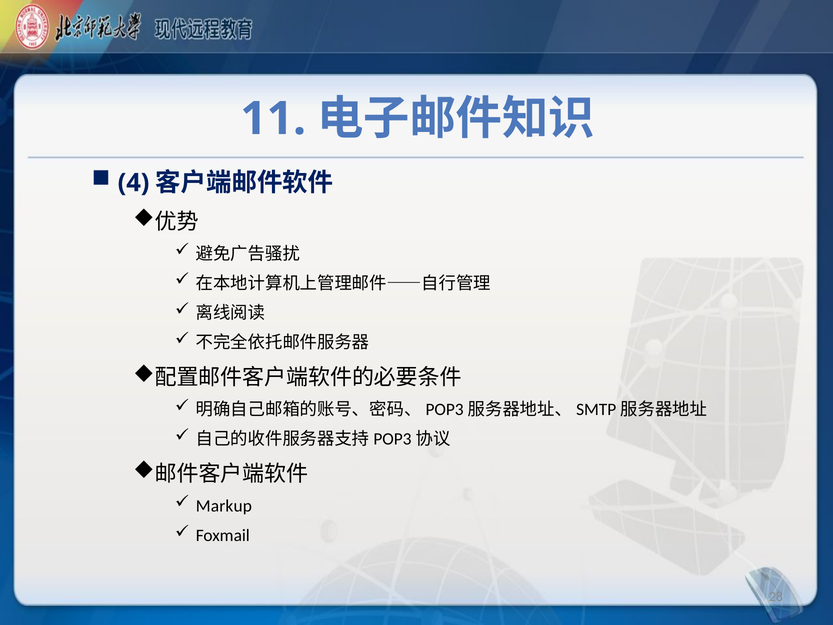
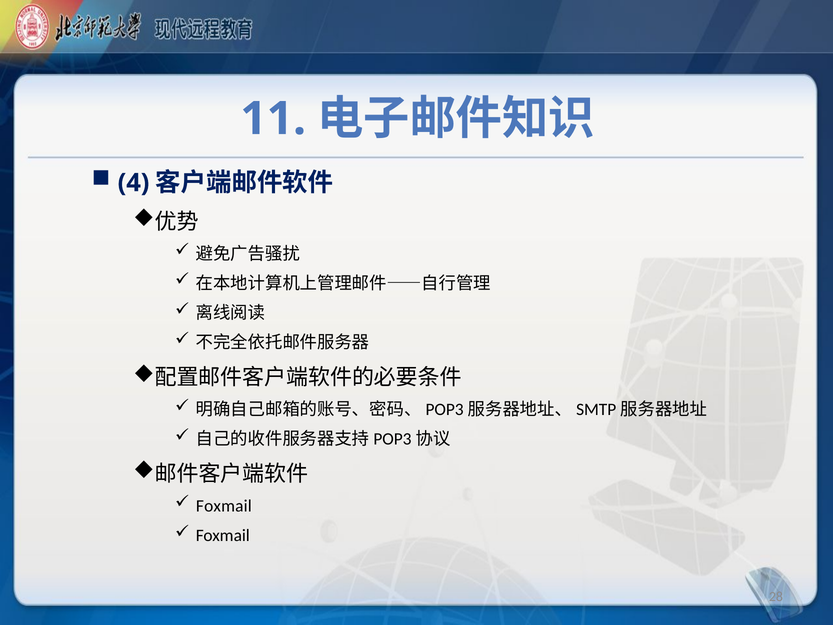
Markup at (224, 506): Markup -> Foxmail
